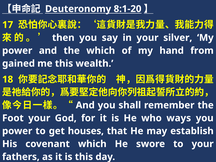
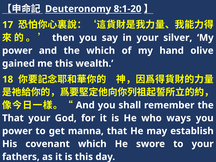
from: from -> olive
Foot at (13, 118): Foot -> That
houses: houses -> manna
